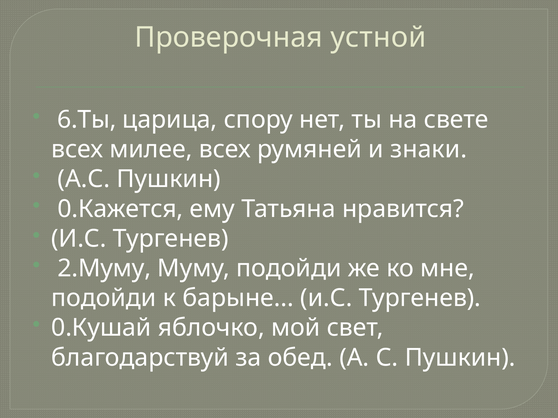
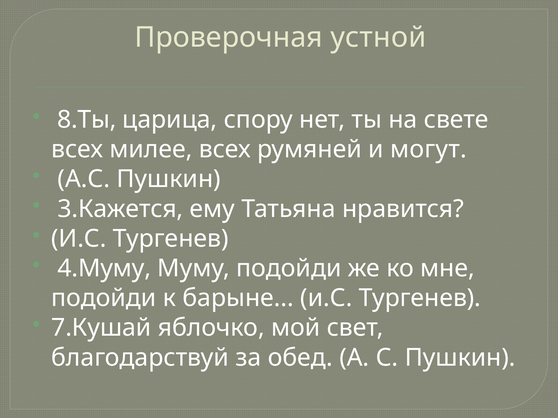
6.Ты: 6.Ты -> 8.Ты
знаки: знаки -> могут
0.Кажется: 0.Кажется -> 3.Кажется
2.Муму: 2.Муму -> 4.Муму
0.Кушай: 0.Кушай -> 7.Кушай
